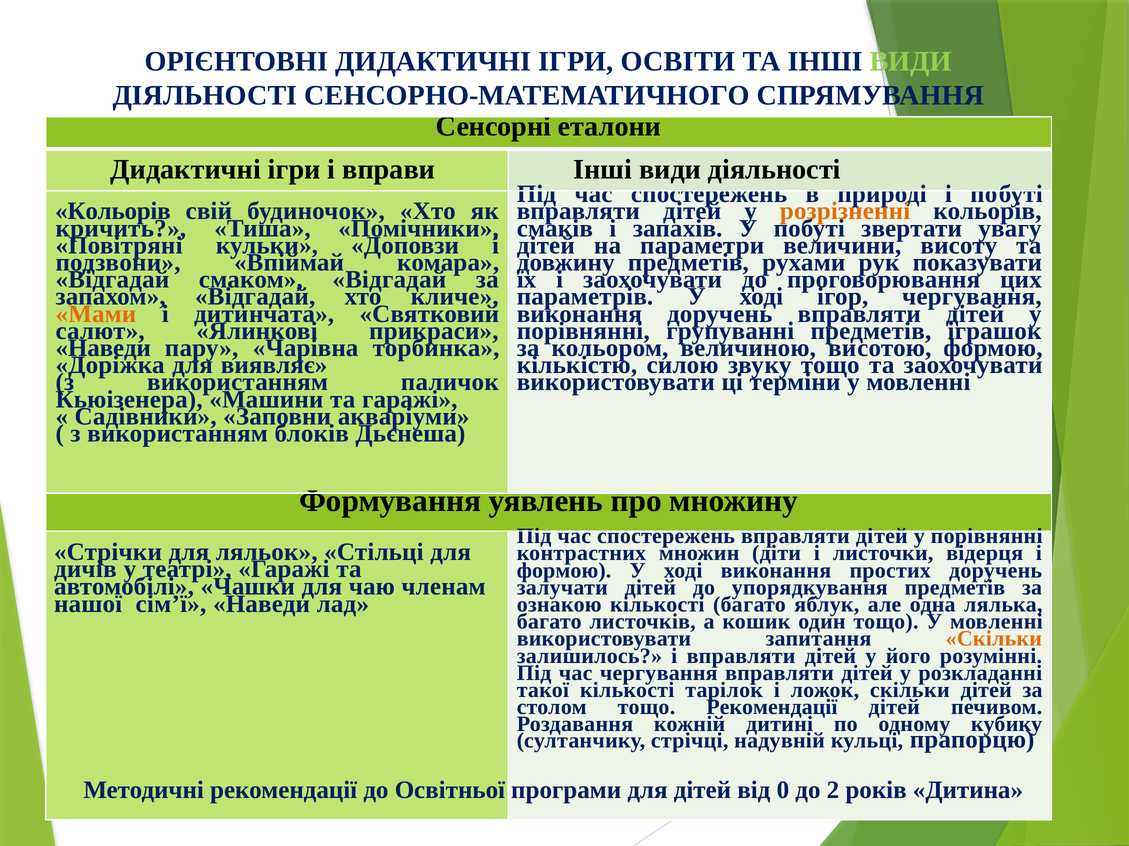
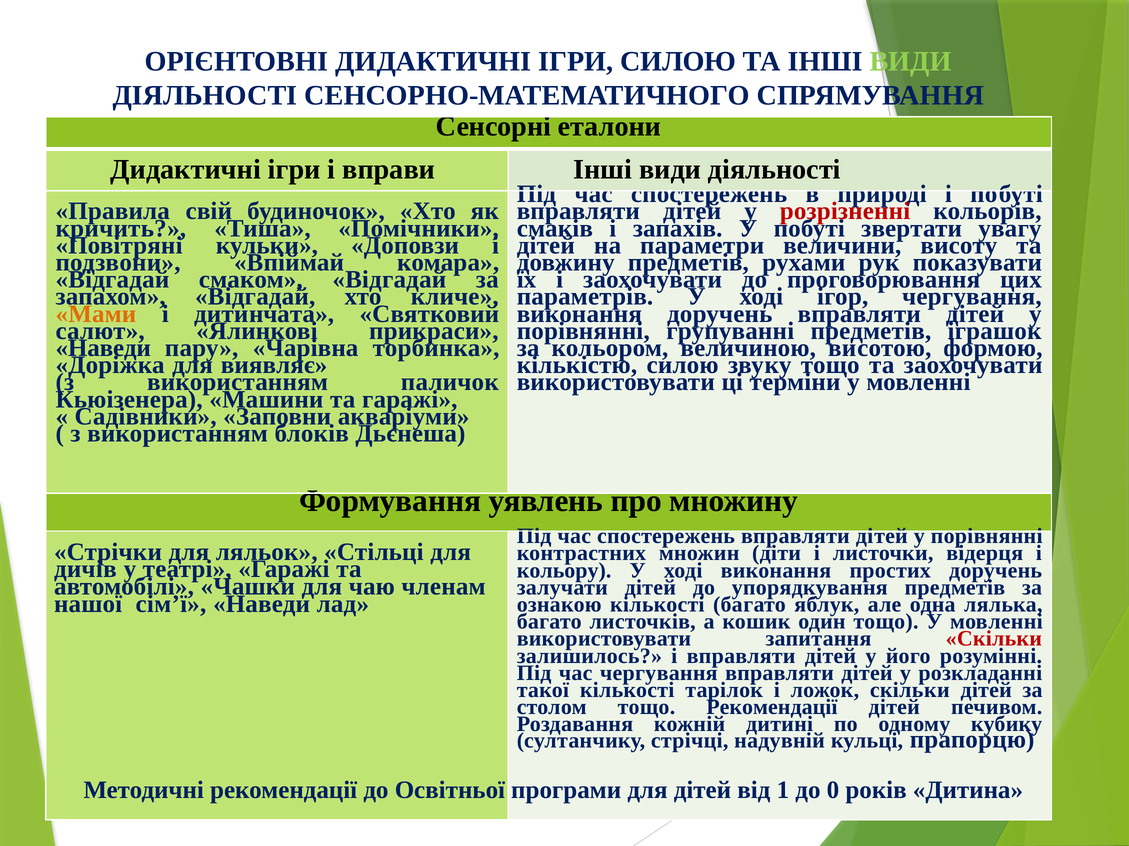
ІГРИ ОСВІТИ: ОСВІТИ -> СИЛОЮ
Кольорів at (113, 211): Кольорів -> Правила
розрізненні colour: orange -> red
формою at (564, 571): формою -> кольору
Скільки colour: orange -> red
0: 0 -> 1
2: 2 -> 0
